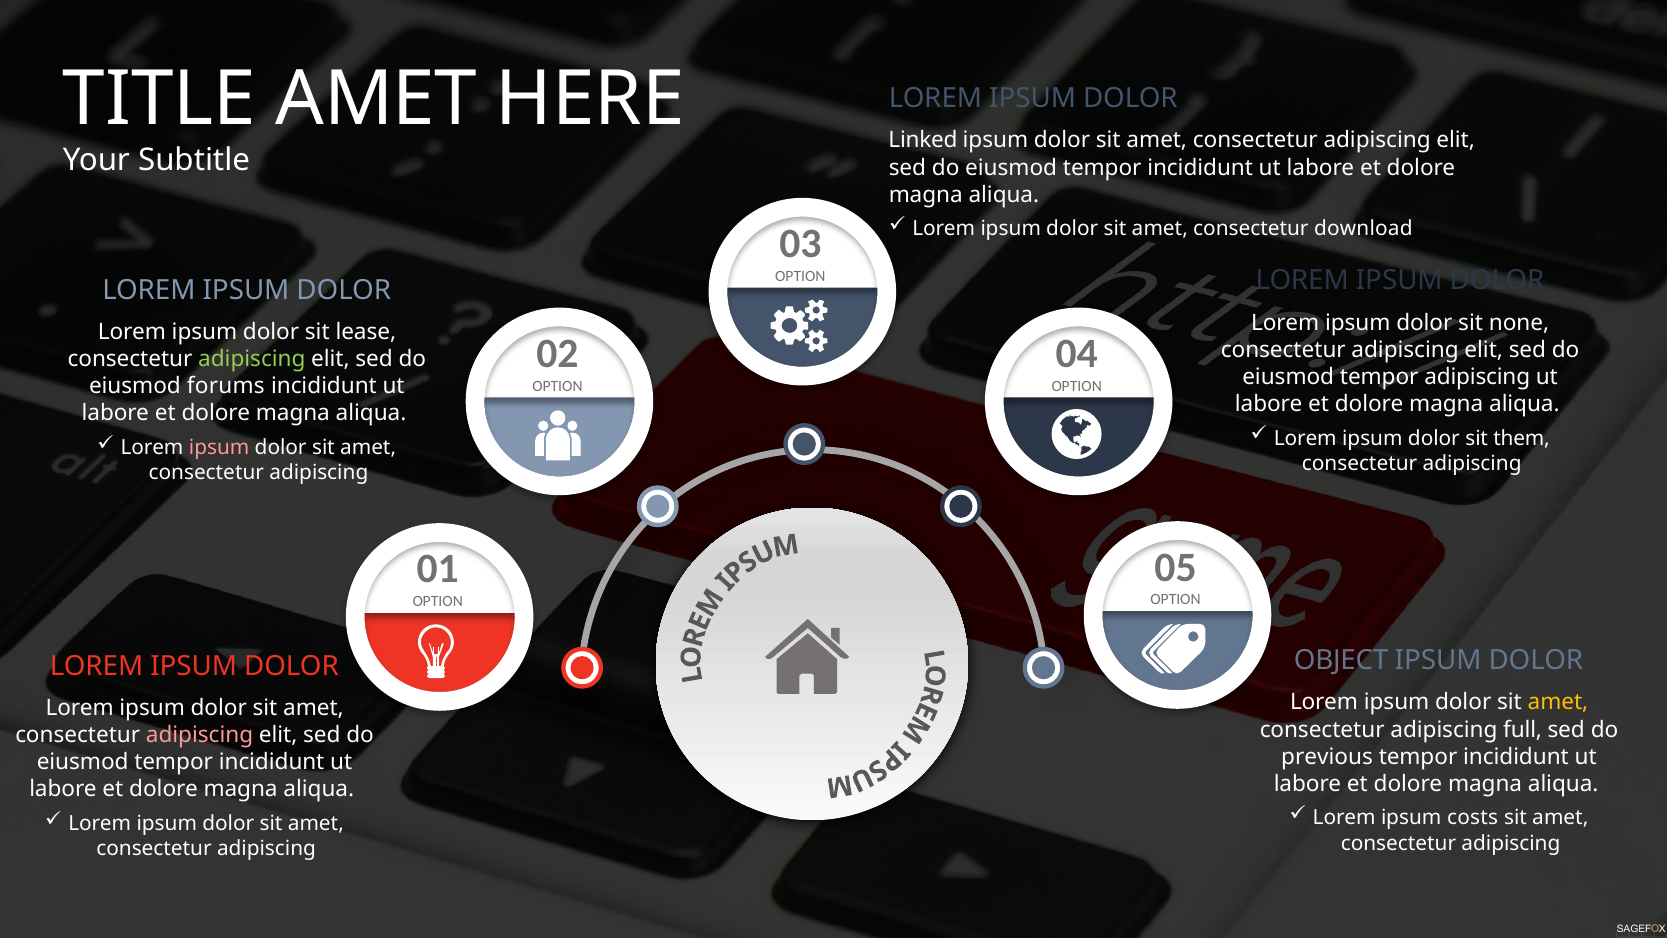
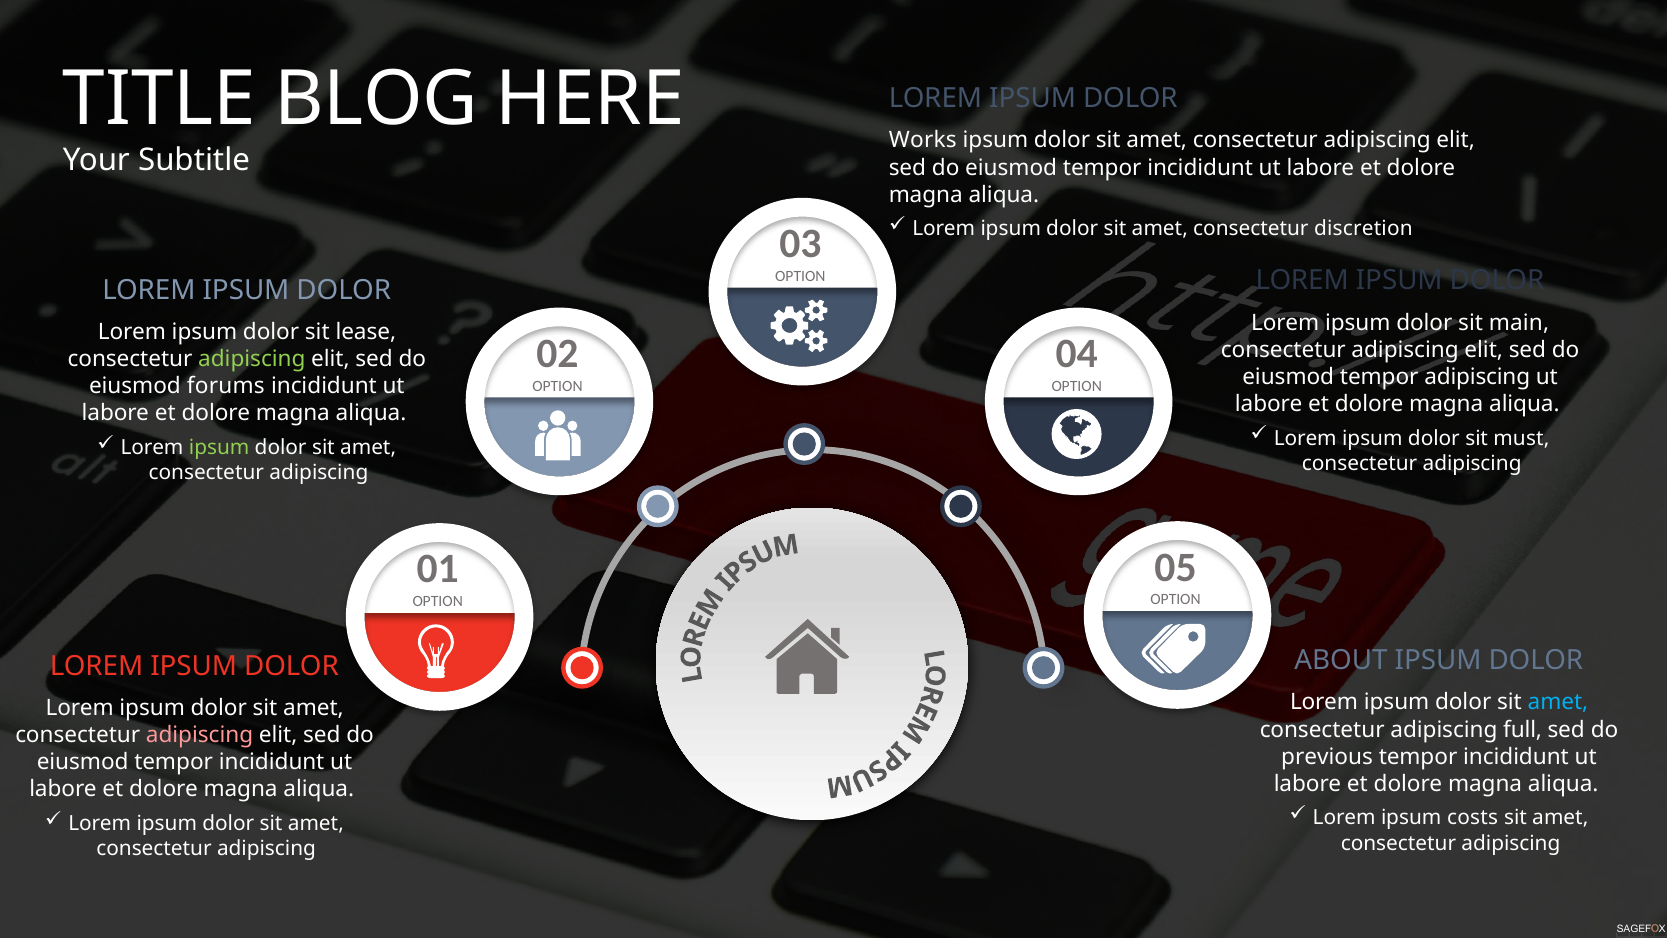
TITLE AMET: AMET -> BLOG
Linked: Linked -> Works
download: download -> discretion
none: none -> main
them: them -> must
ipsum at (219, 448) colour: pink -> light green
OBJECT: OBJECT -> ABOUT
amet at (1558, 702) colour: yellow -> light blue
